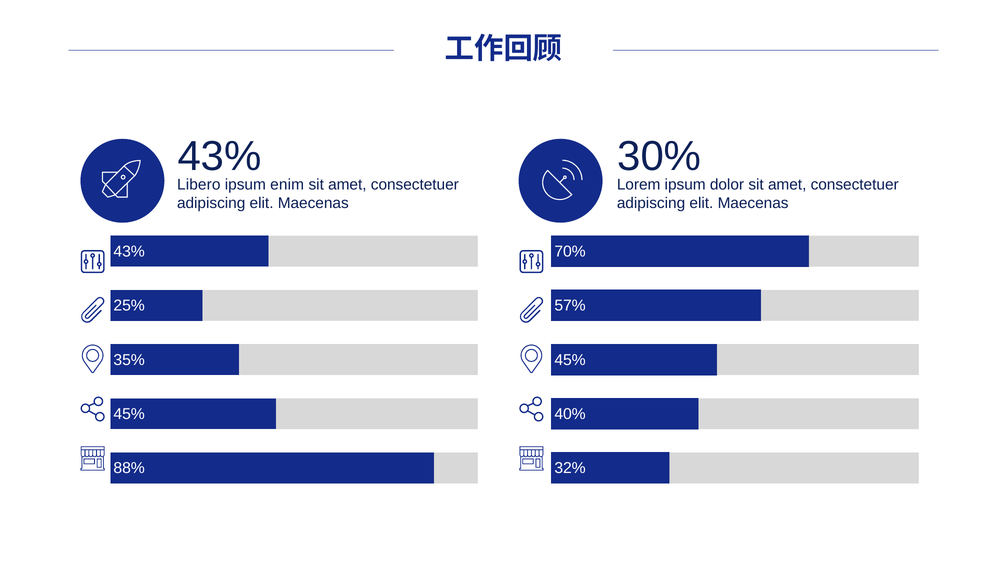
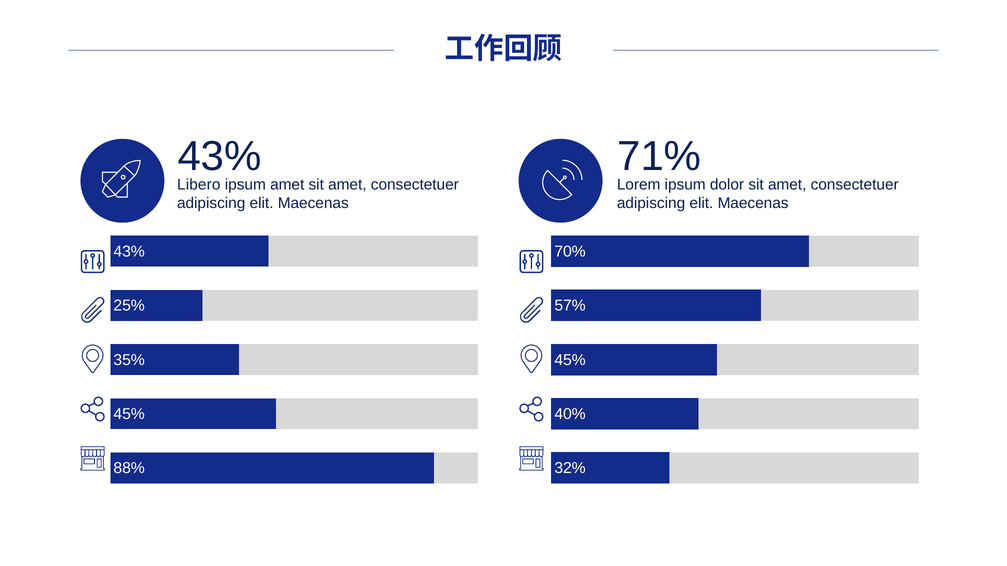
30%: 30% -> 71%
ipsum enim: enim -> amet
